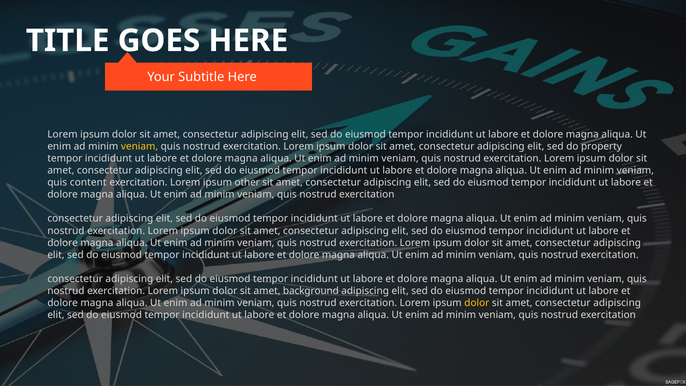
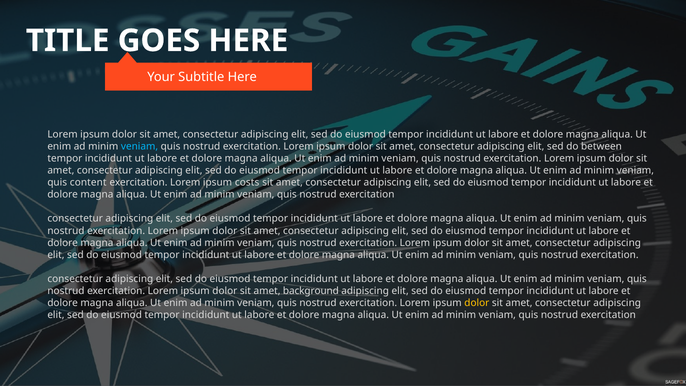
veniam at (140, 147) colour: yellow -> light blue
property: property -> between
other: other -> costs
